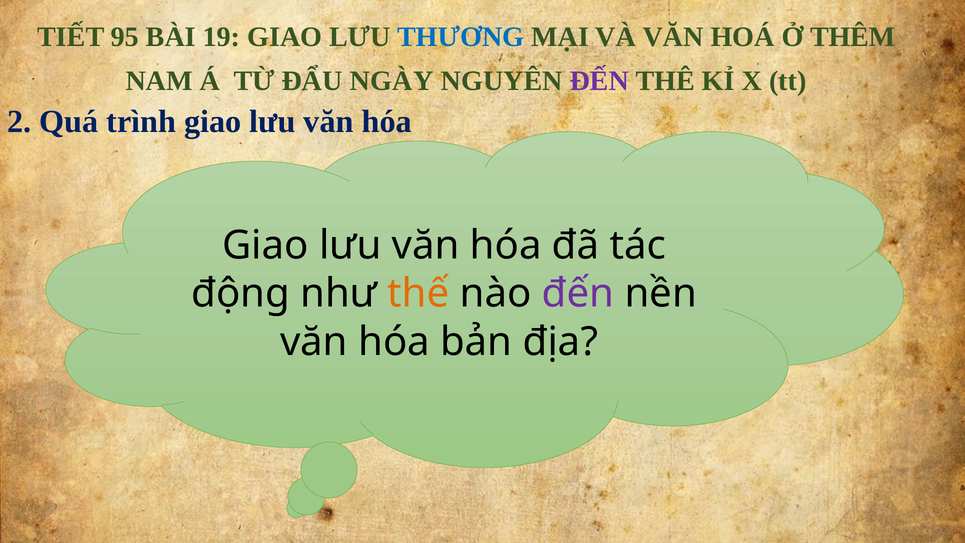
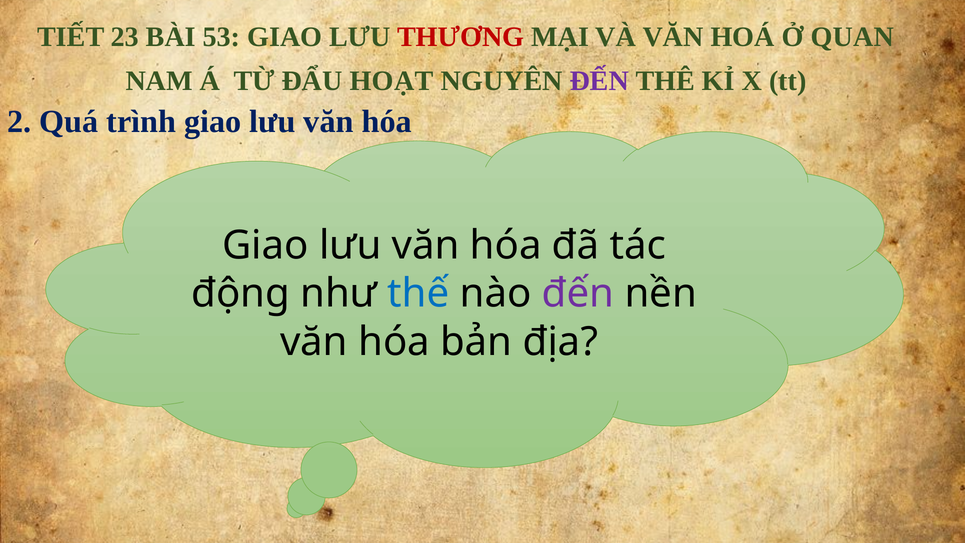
95: 95 -> 23
19: 19 -> 53
THƯƠNG colour: blue -> red
THÊM: THÊM -> QUAN
NGÀY: NGÀY -> HOẠT
thế colour: orange -> blue
